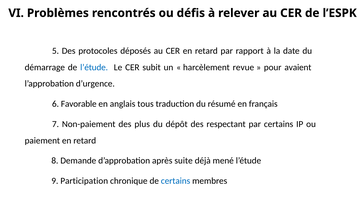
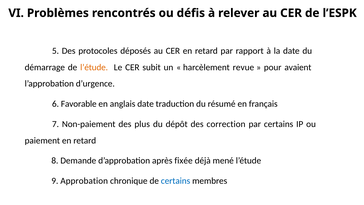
l’étude at (94, 67) colour: blue -> orange
anglais tous: tous -> date
respectant: respectant -> correction
suite: suite -> fixée
Participation: Participation -> Approbation
